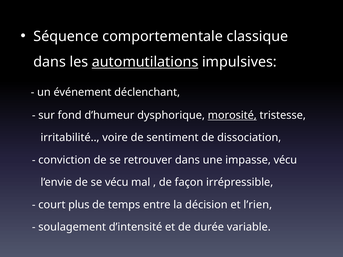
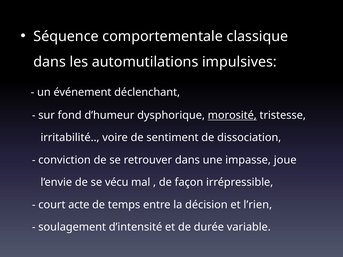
automutilations underline: present -> none
impasse vécu: vécu -> joue
plus: plus -> acte
